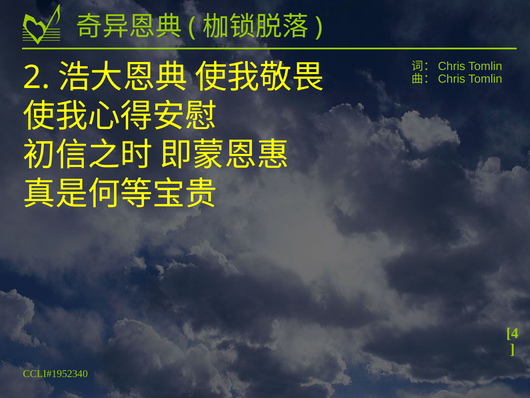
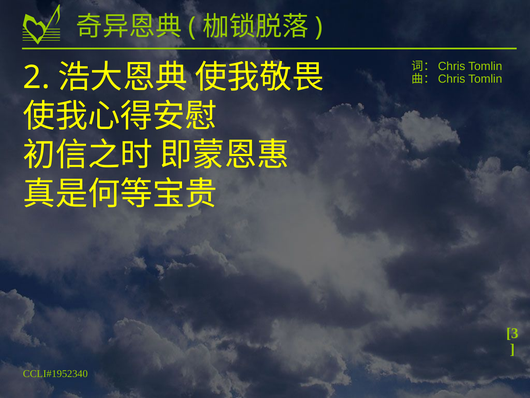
4: 4 -> 3
